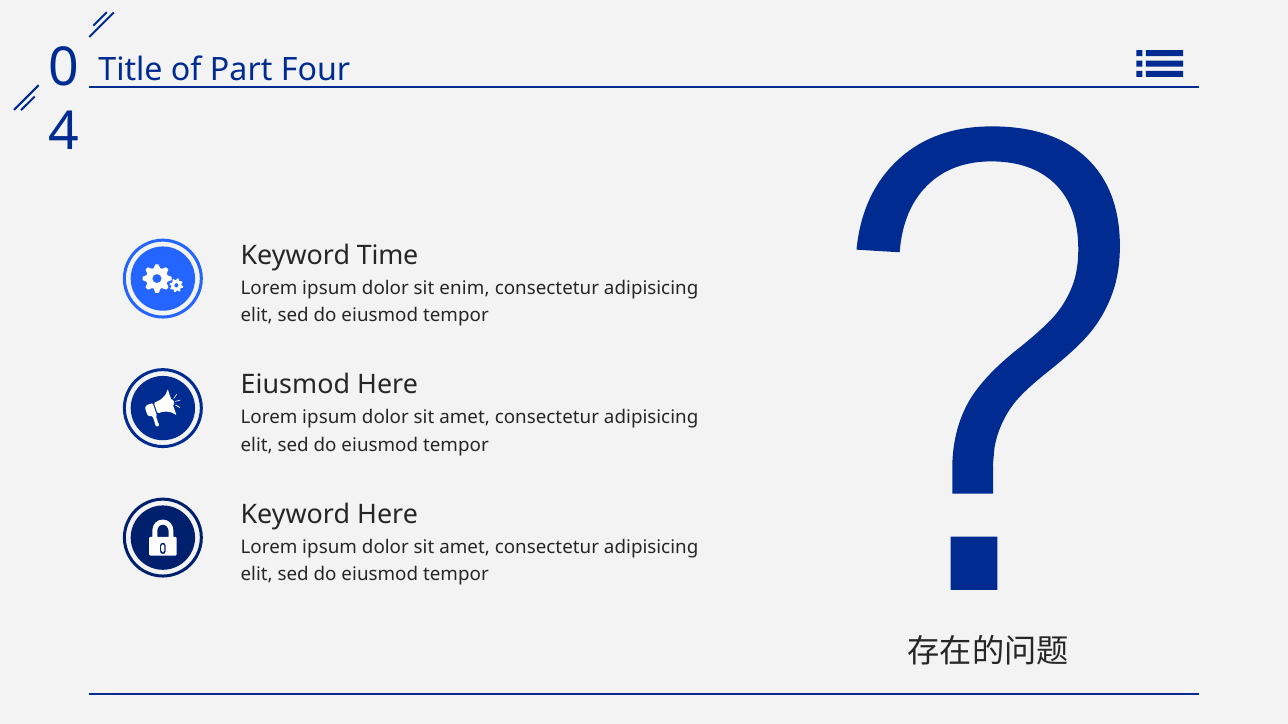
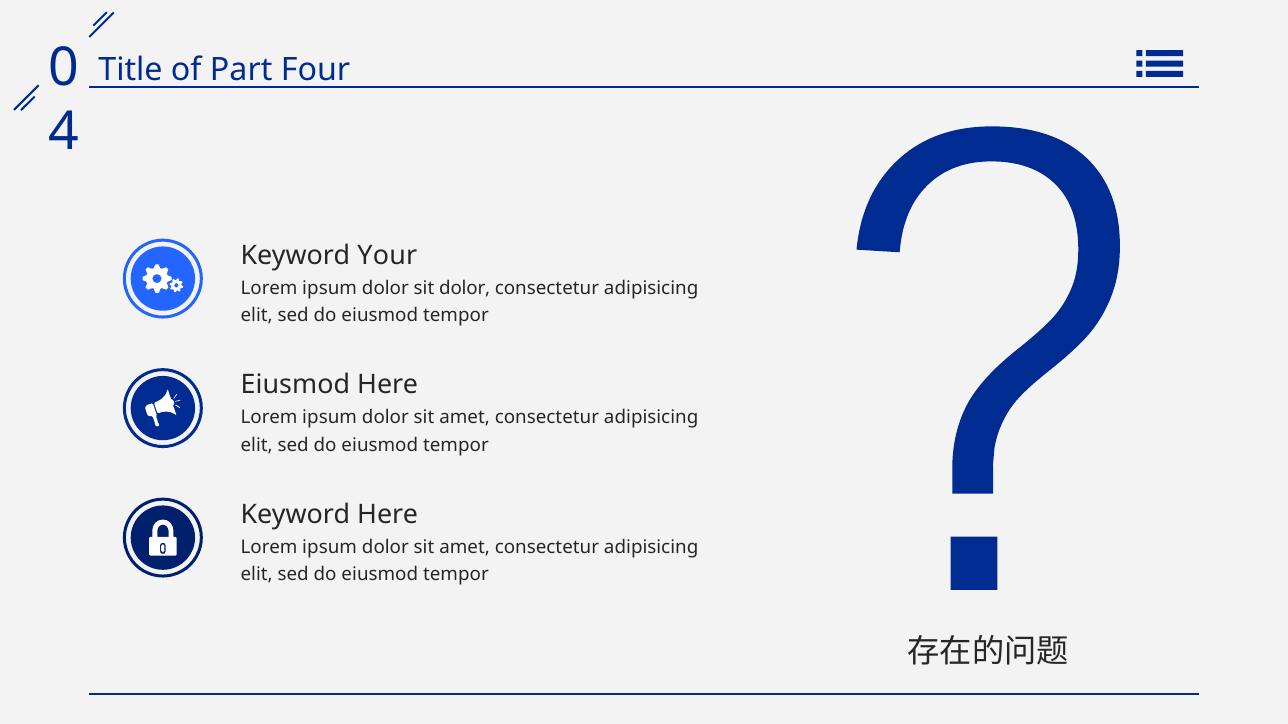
Time: Time -> Your
sit enim: enim -> dolor
